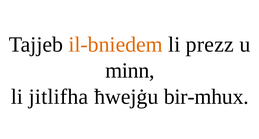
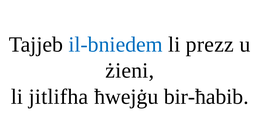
il-bniedem colour: orange -> blue
minn: minn -> żieni
bir-mhux: bir-mhux -> bir-ħabib
